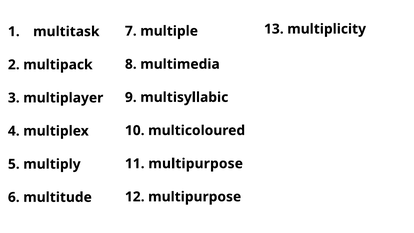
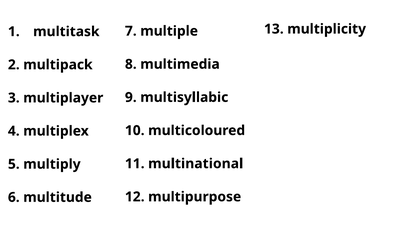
11 multipurpose: multipurpose -> multinational
